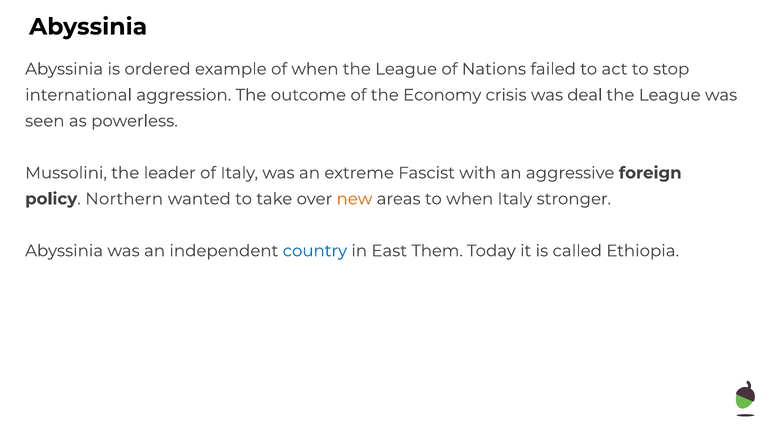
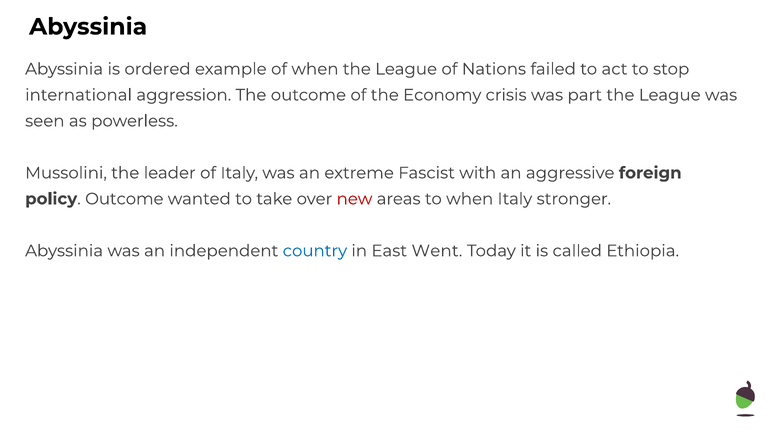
deal: deal -> part
policy Northern: Northern -> Outcome
new colour: orange -> red
Them: Them -> Went
